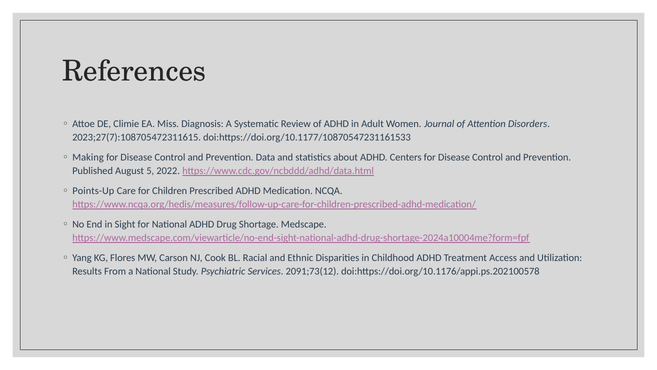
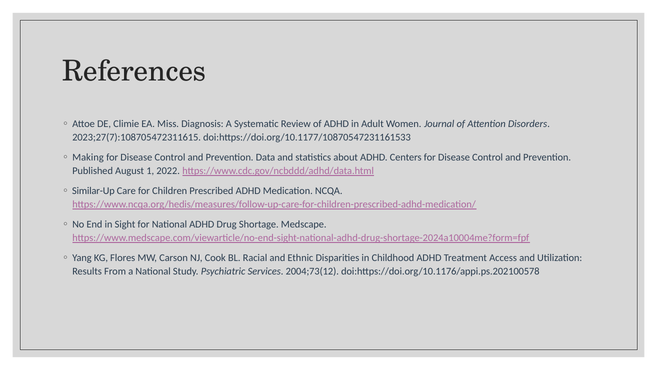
5: 5 -> 1
Points-Up: Points-Up -> Similar-Up
2091;73(12: 2091;73(12 -> 2004;73(12
